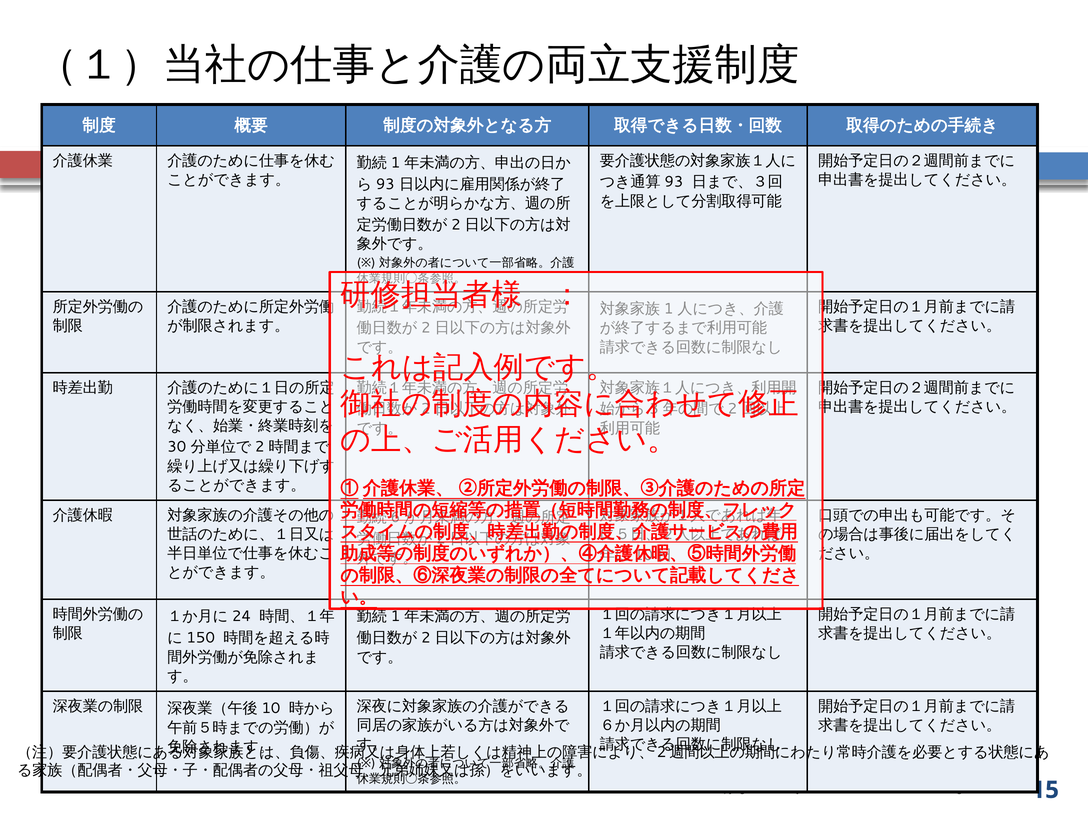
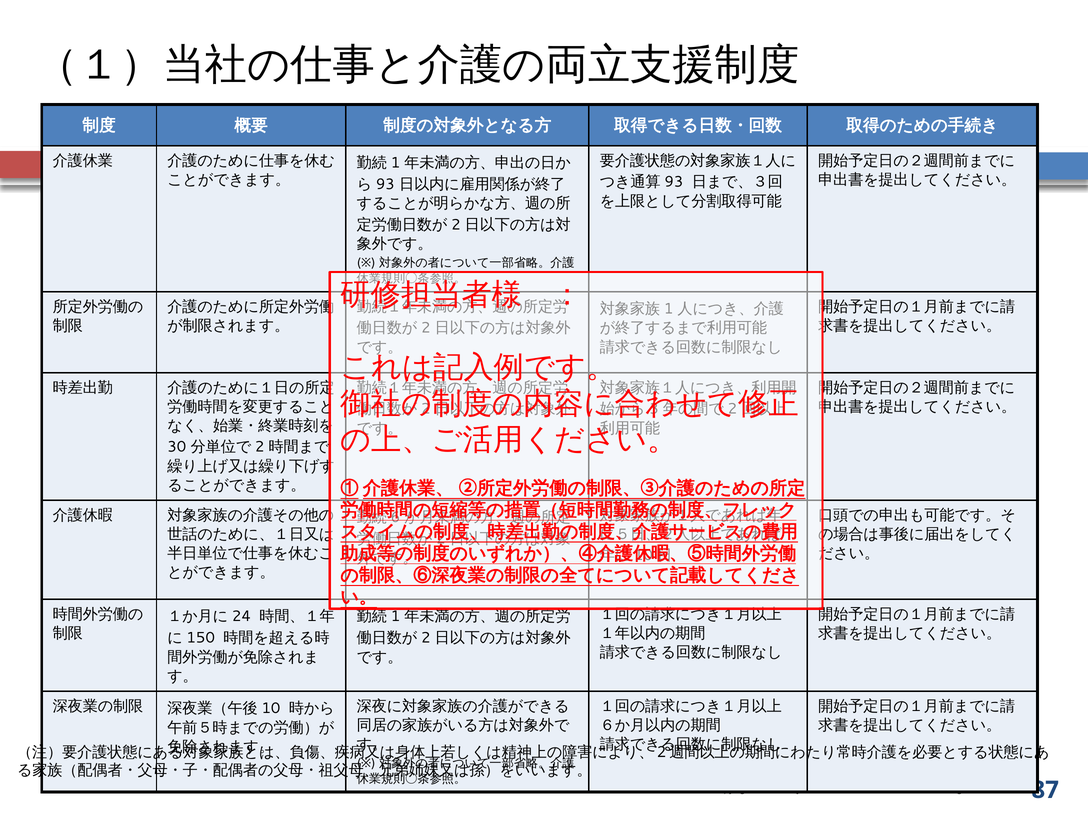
15: 15 -> 87
